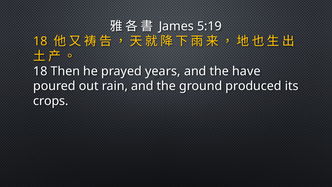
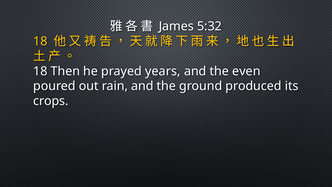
5:19: 5:19 -> 5:32
have: have -> even
